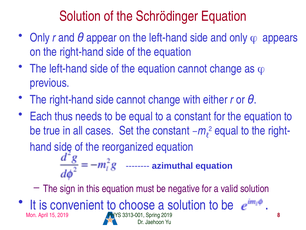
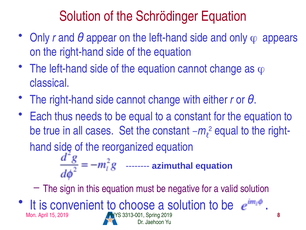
previous: previous -> classical
